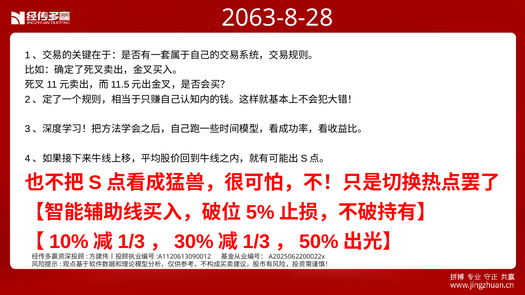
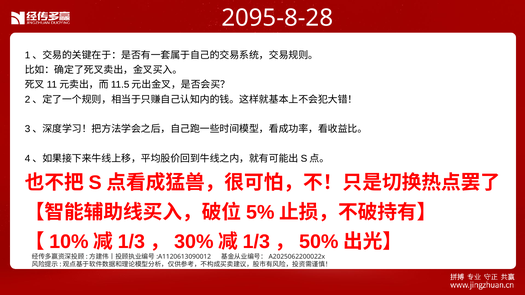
2063-8-28: 2063-8-28 -> 2095-8-28
